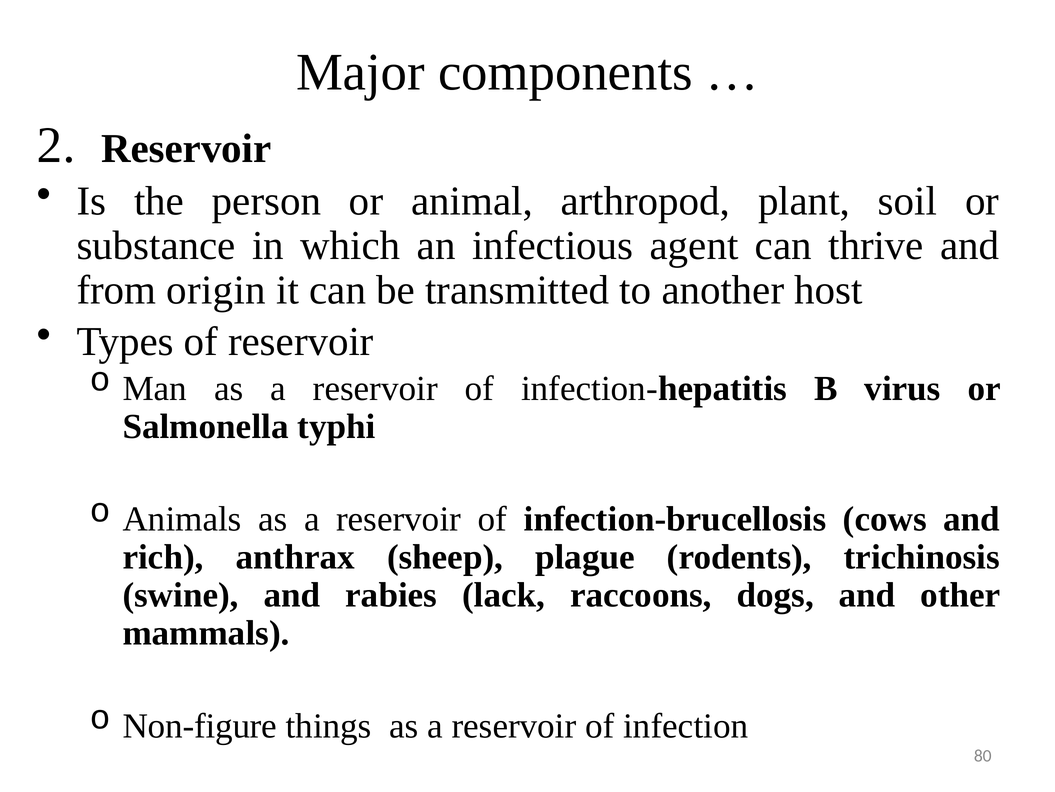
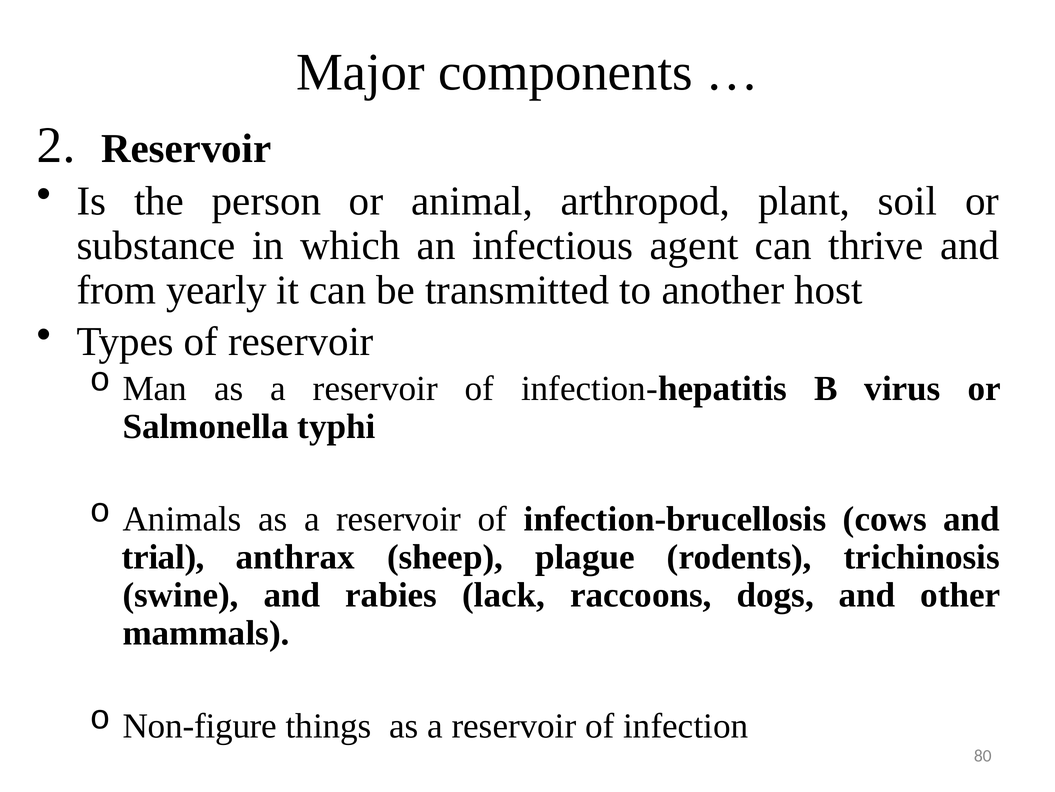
origin: origin -> yearly
rich: rich -> trial
